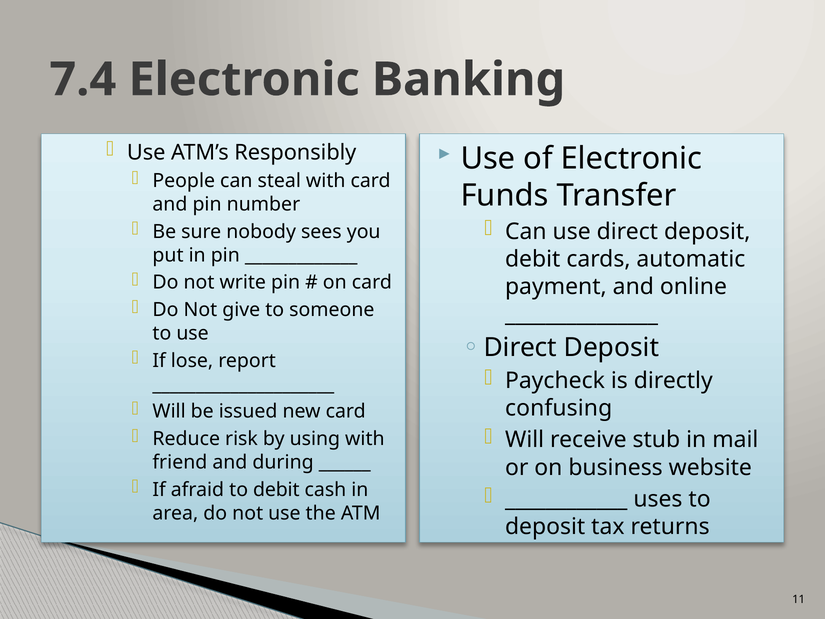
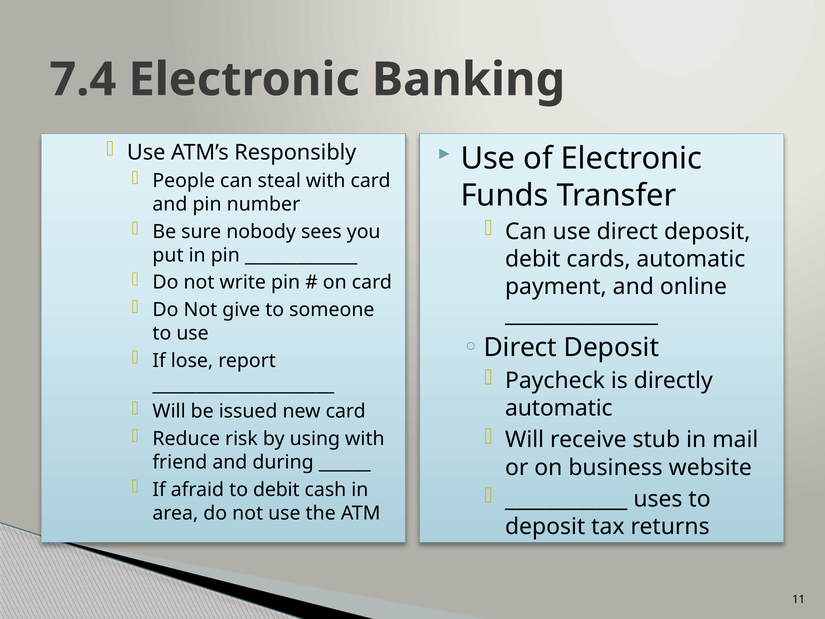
confusing at (559, 408): confusing -> automatic
